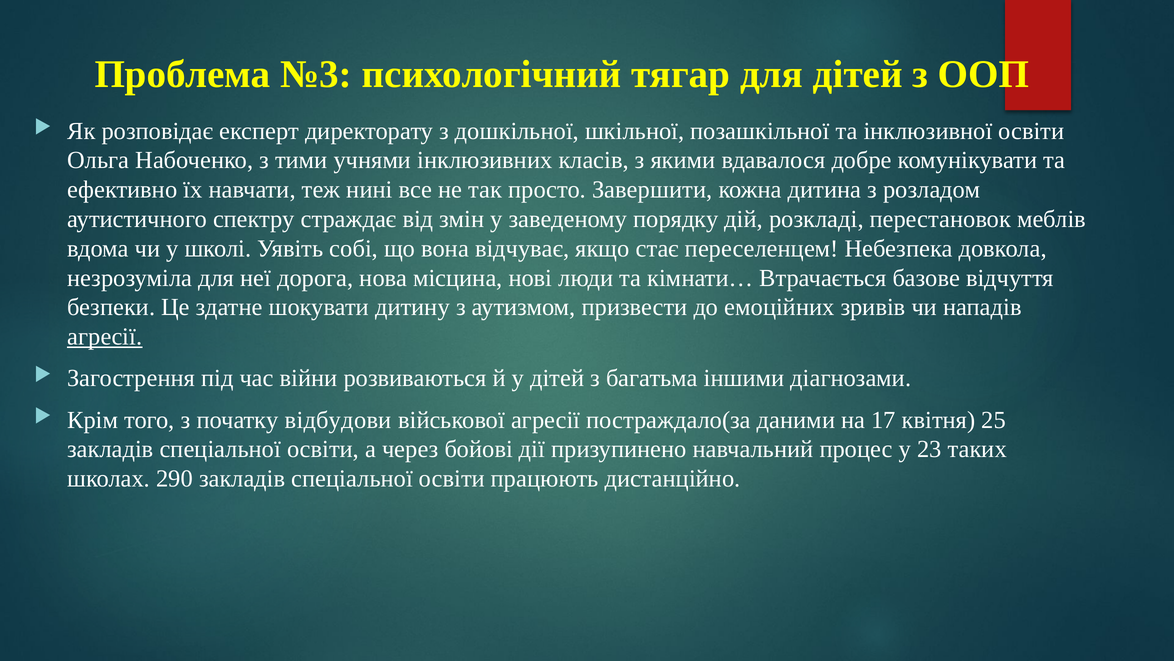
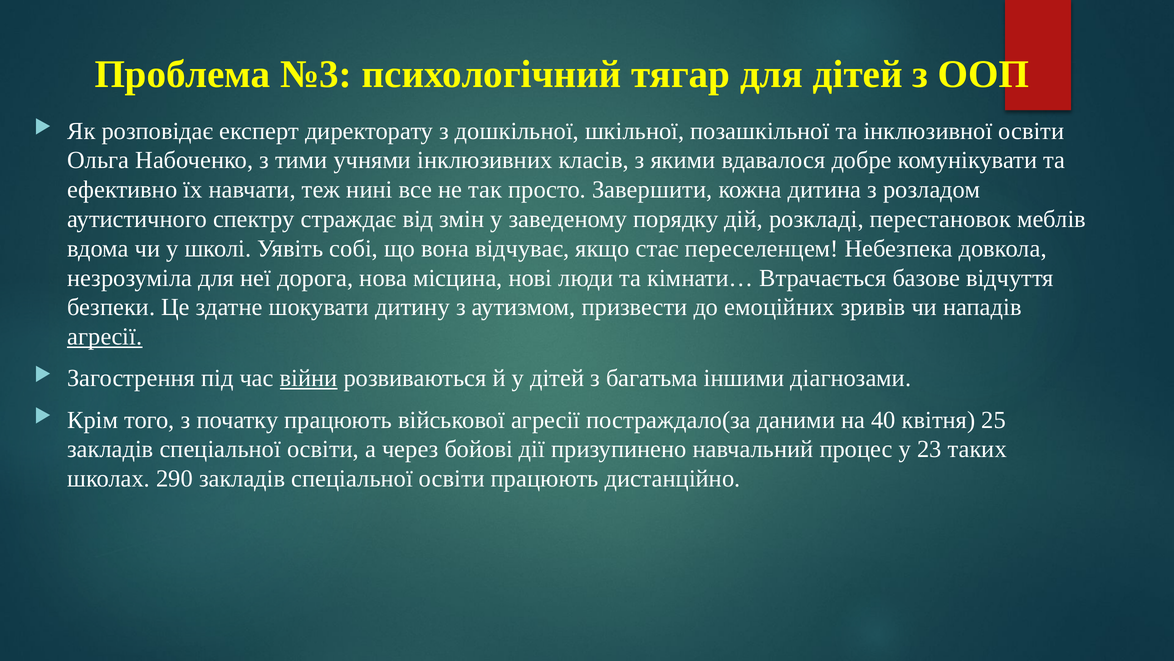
війни underline: none -> present
початку відбудови: відбудови -> працюють
17: 17 -> 40
